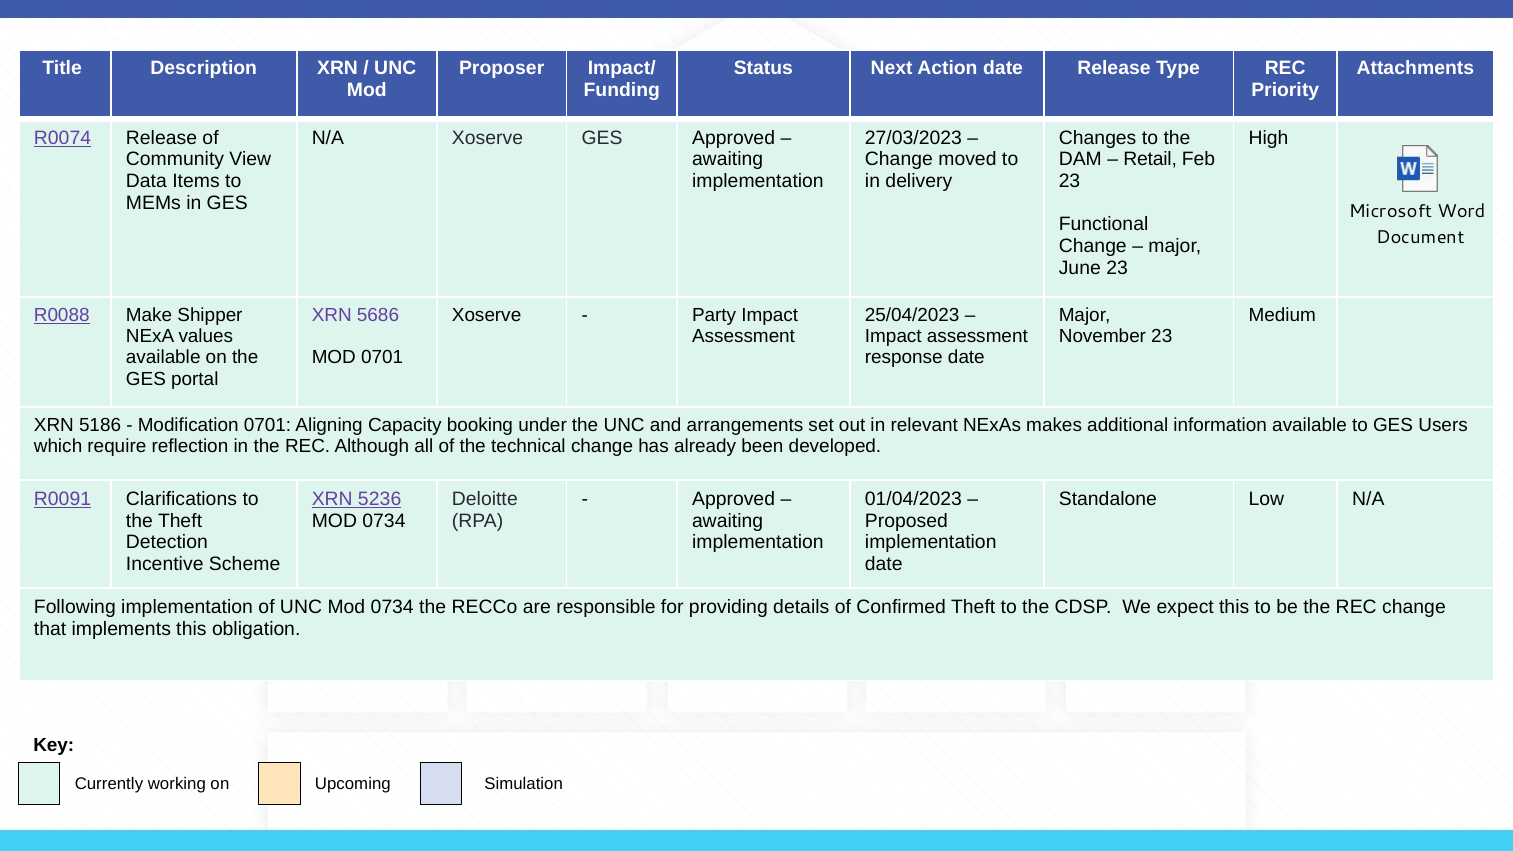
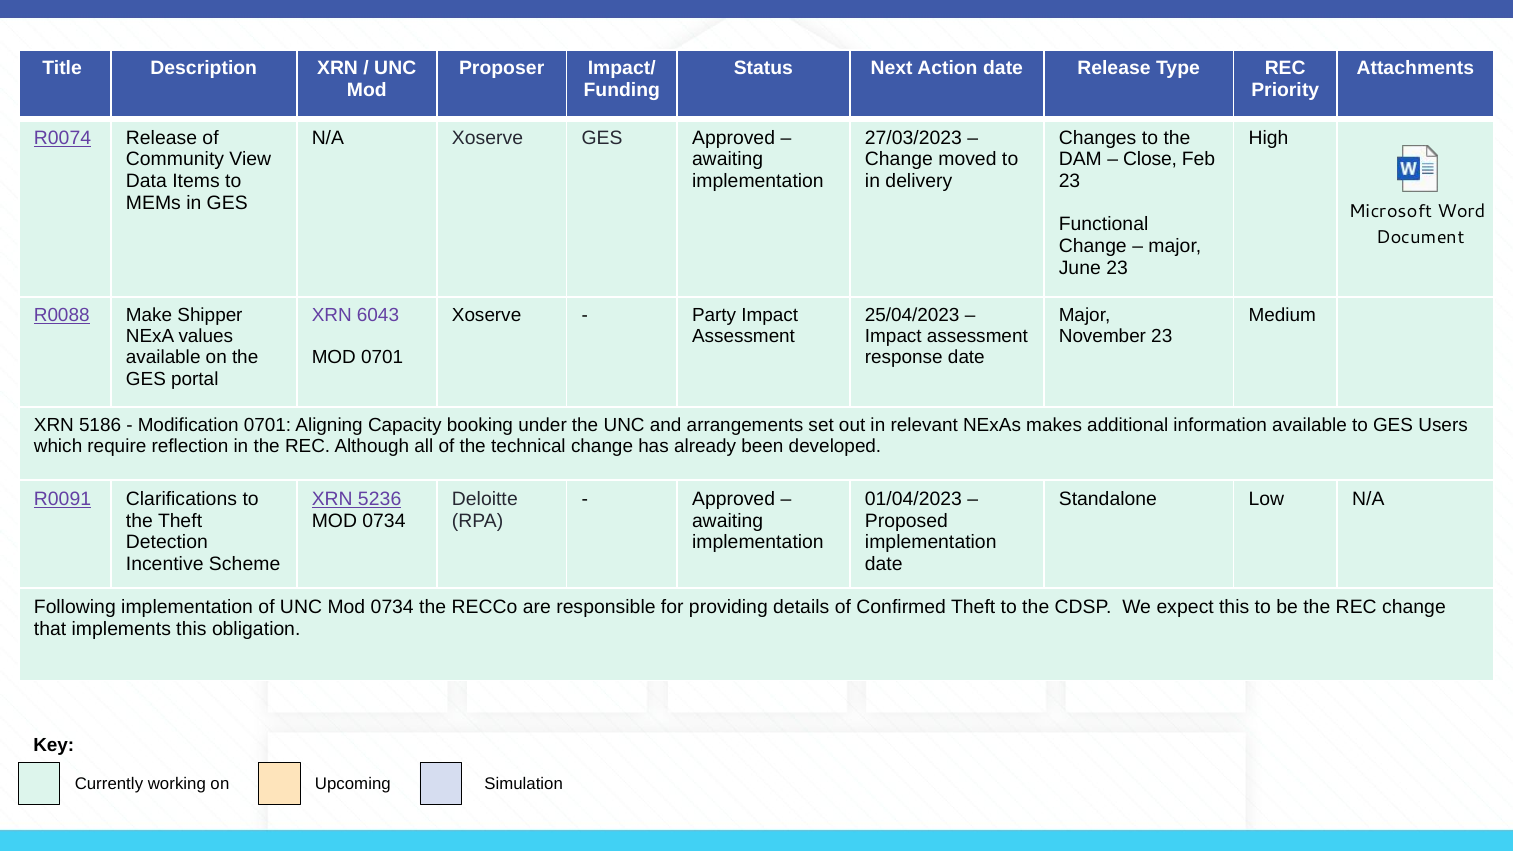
Retail: Retail -> Close
5686: 5686 -> 6043
